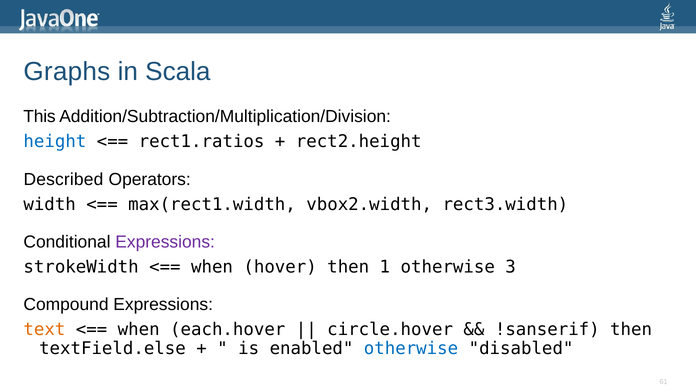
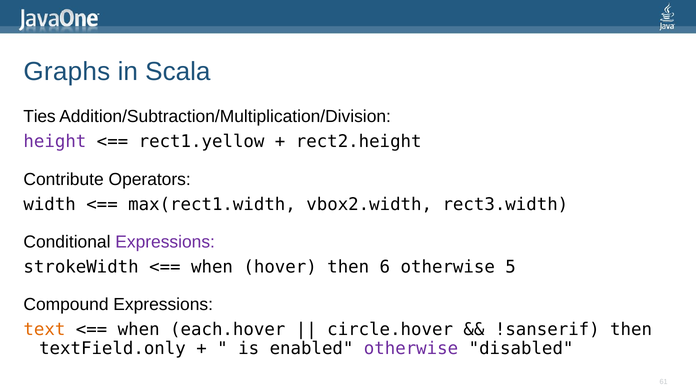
This: This -> Ties
height colour: blue -> purple
rect1.ratios: rect1.ratios -> rect1.yellow
Described: Described -> Contribute
1: 1 -> 6
3: 3 -> 5
textField.else: textField.else -> textField.only
otherwise at (411, 348) colour: blue -> purple
